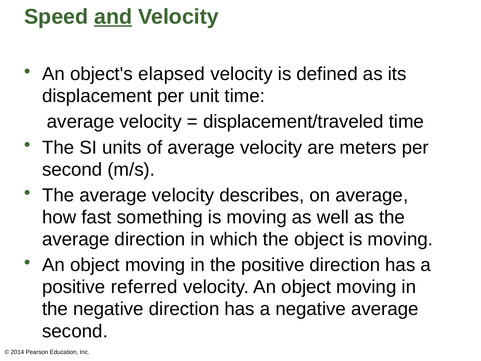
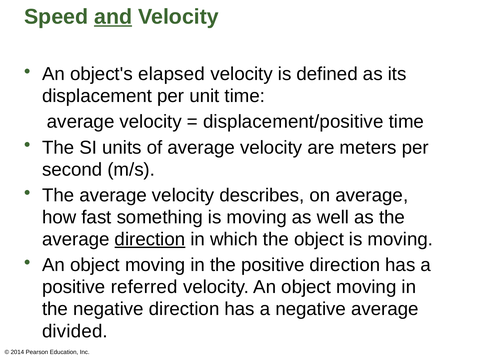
displacement/traveled: displacement/traveled -> displacement/positive
direction at (150, 239) underline: none -> present
second at (75, 331): second -> divided
